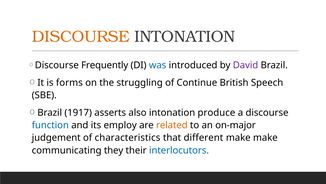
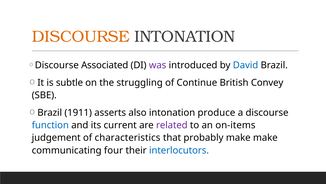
Frequently: Frequently -> Associated
was colour: blue -> purple
David colour: purple -> blue
forms: forms -> subtle
Speech: Speech -> Convey
1917: 1917 -> 1911
employ: employ -> current
related colour: orange -> purple
on-major: on-major -> on-items
different: different -> probably
they: they -> four
